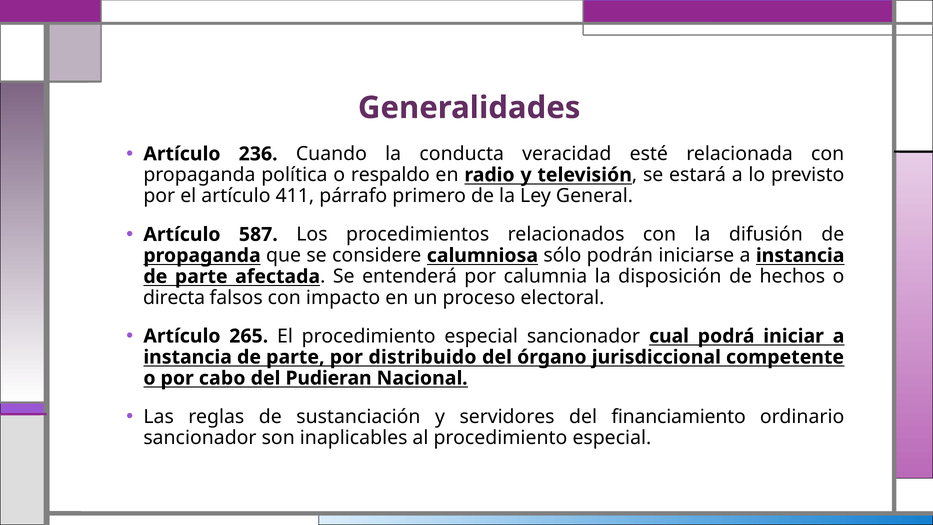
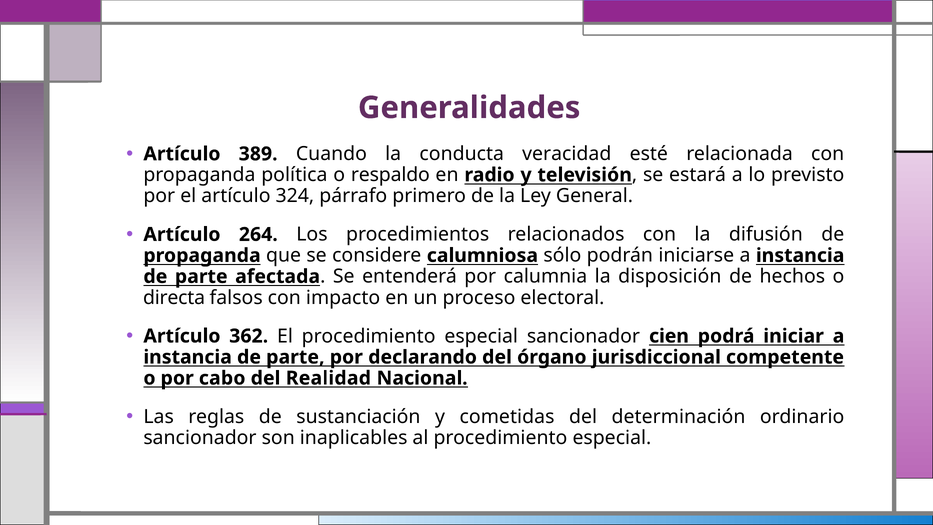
236: 236 -> 389
411: 411 -> 324
587: 587 -> 264
265: 265 -> 362
cual: cual -> cien
distribuido: distribuido -> declarando
Pudieran: Pudieran -> Realidad
servidores: servidores -> cometidas
financiamiento: financiamiento -> determinación
